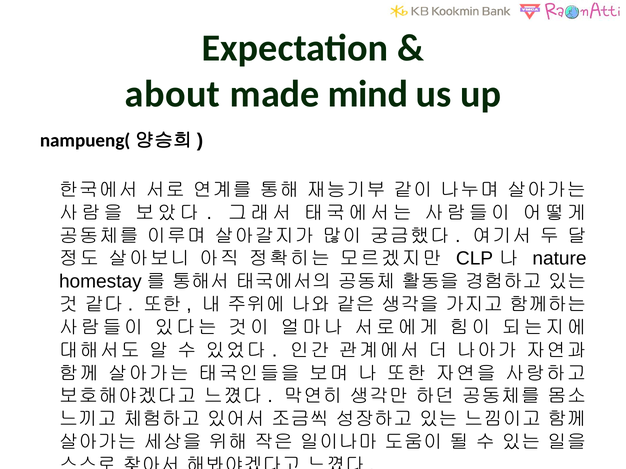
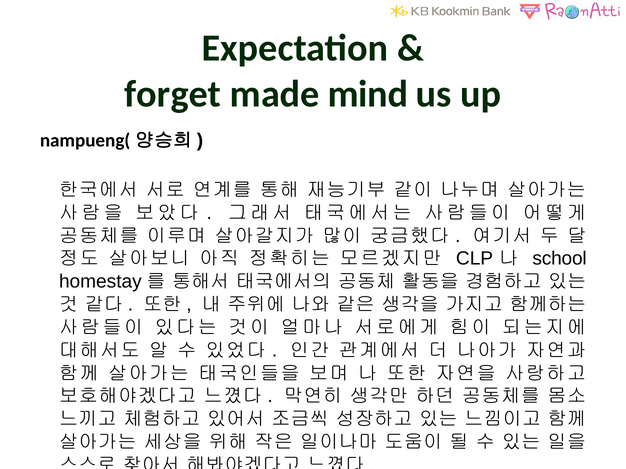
about: about -> forget
nature: nature -> school
